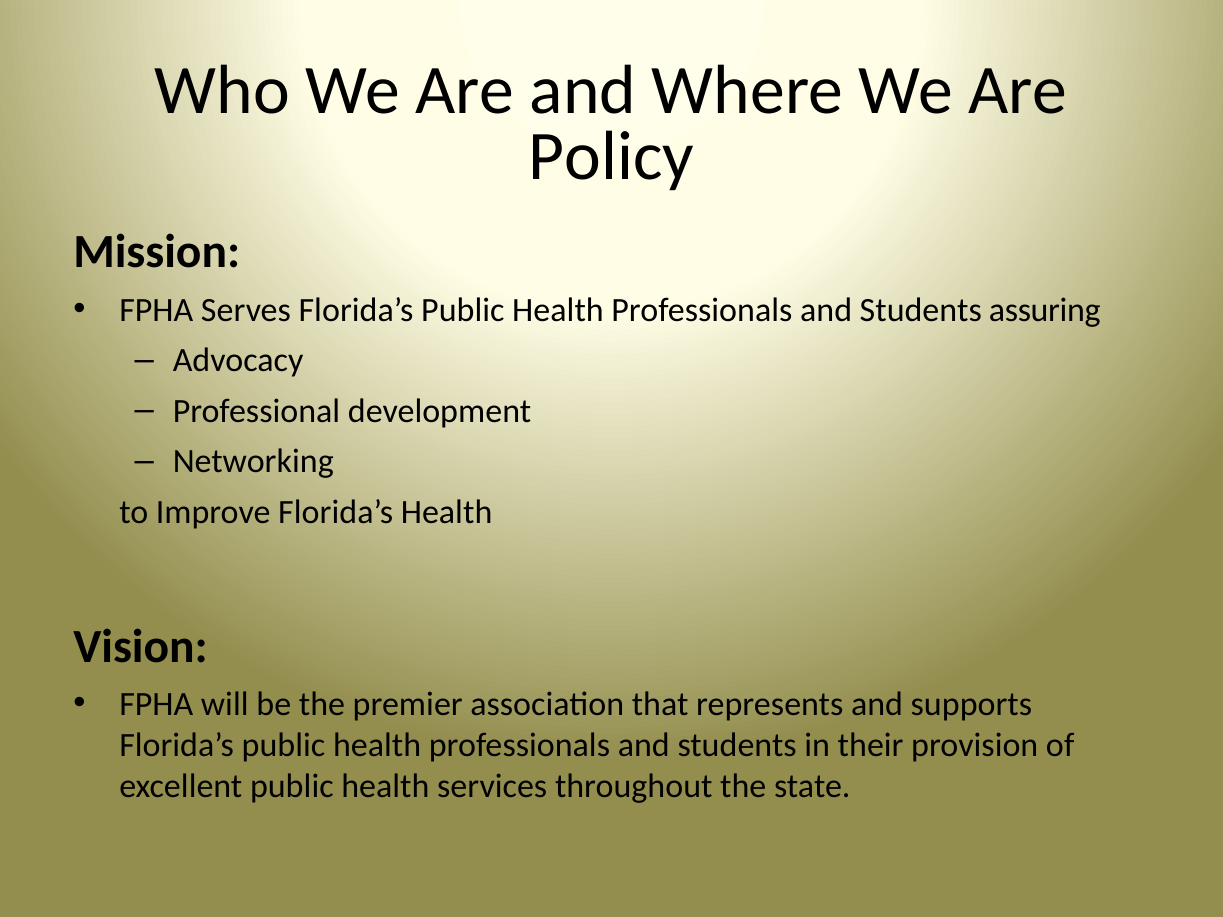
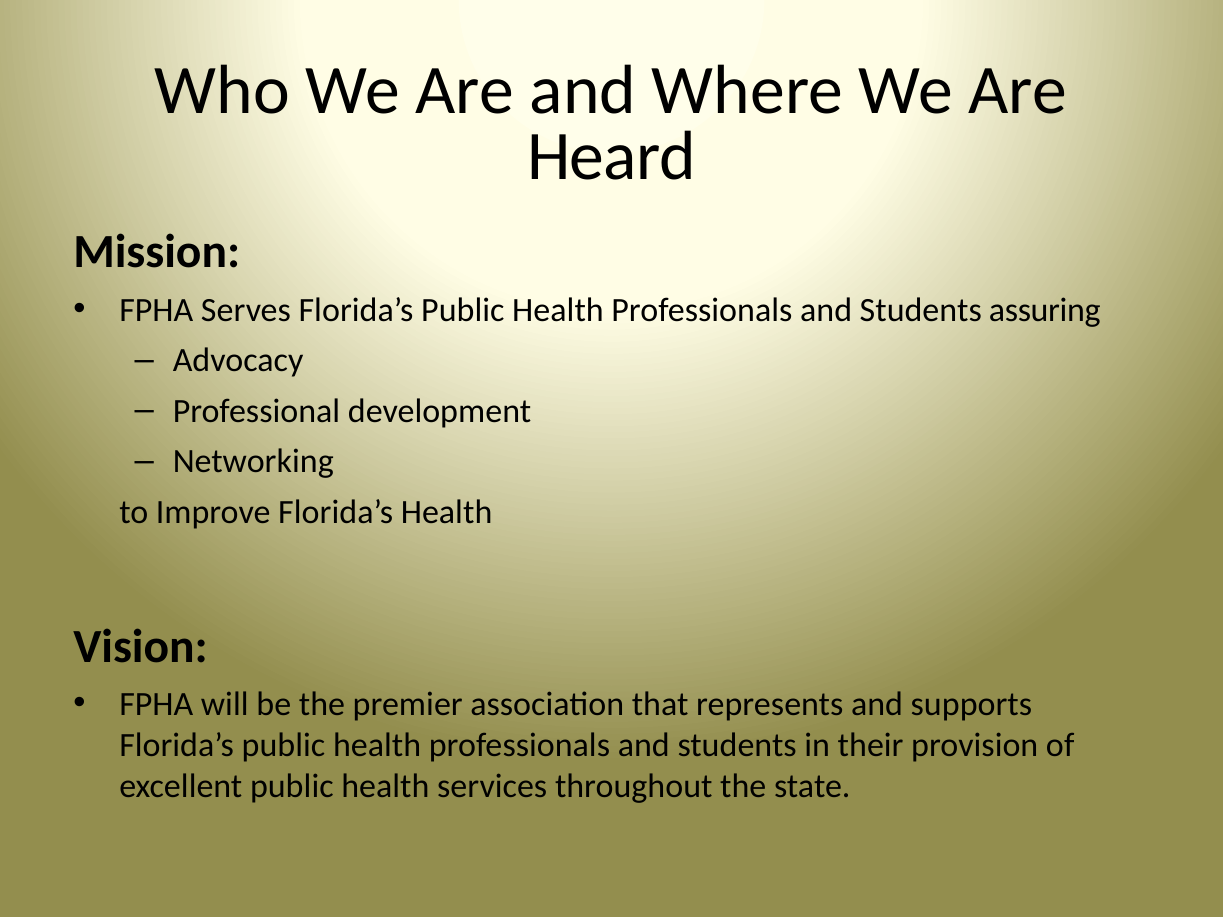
Policy: Policy -> Heard
